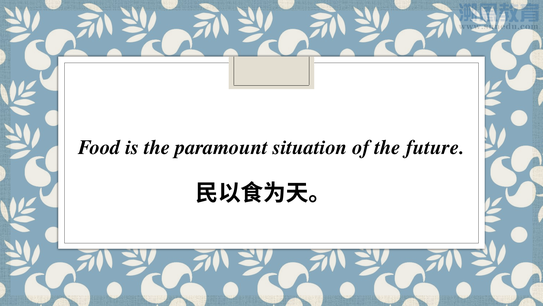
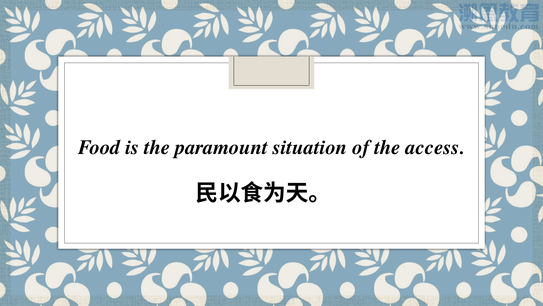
future: future -> access
